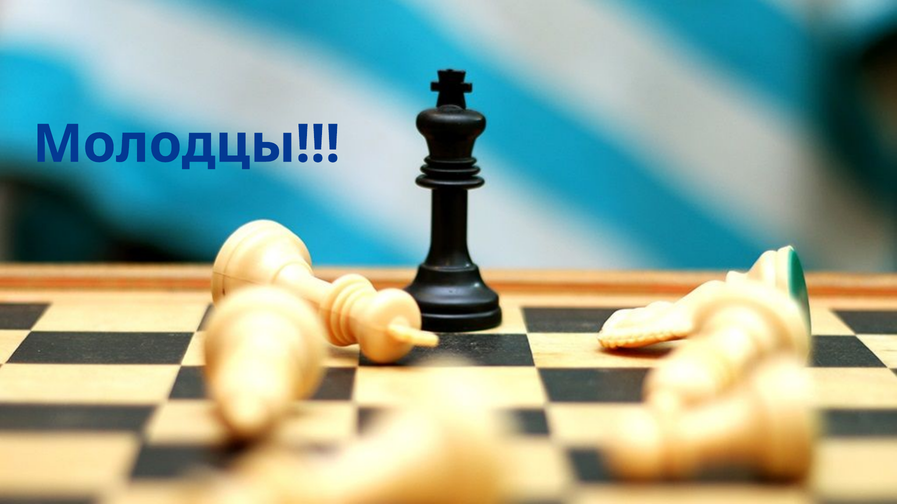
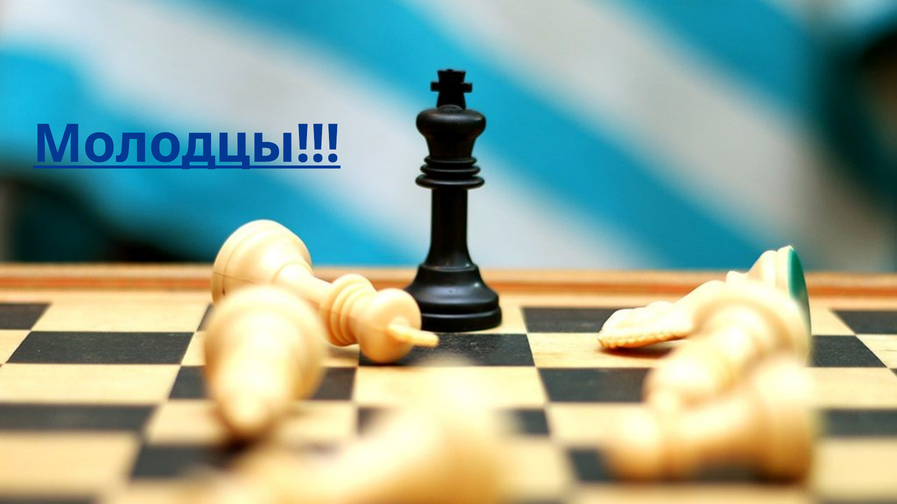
Молодцы underline: none -> present
